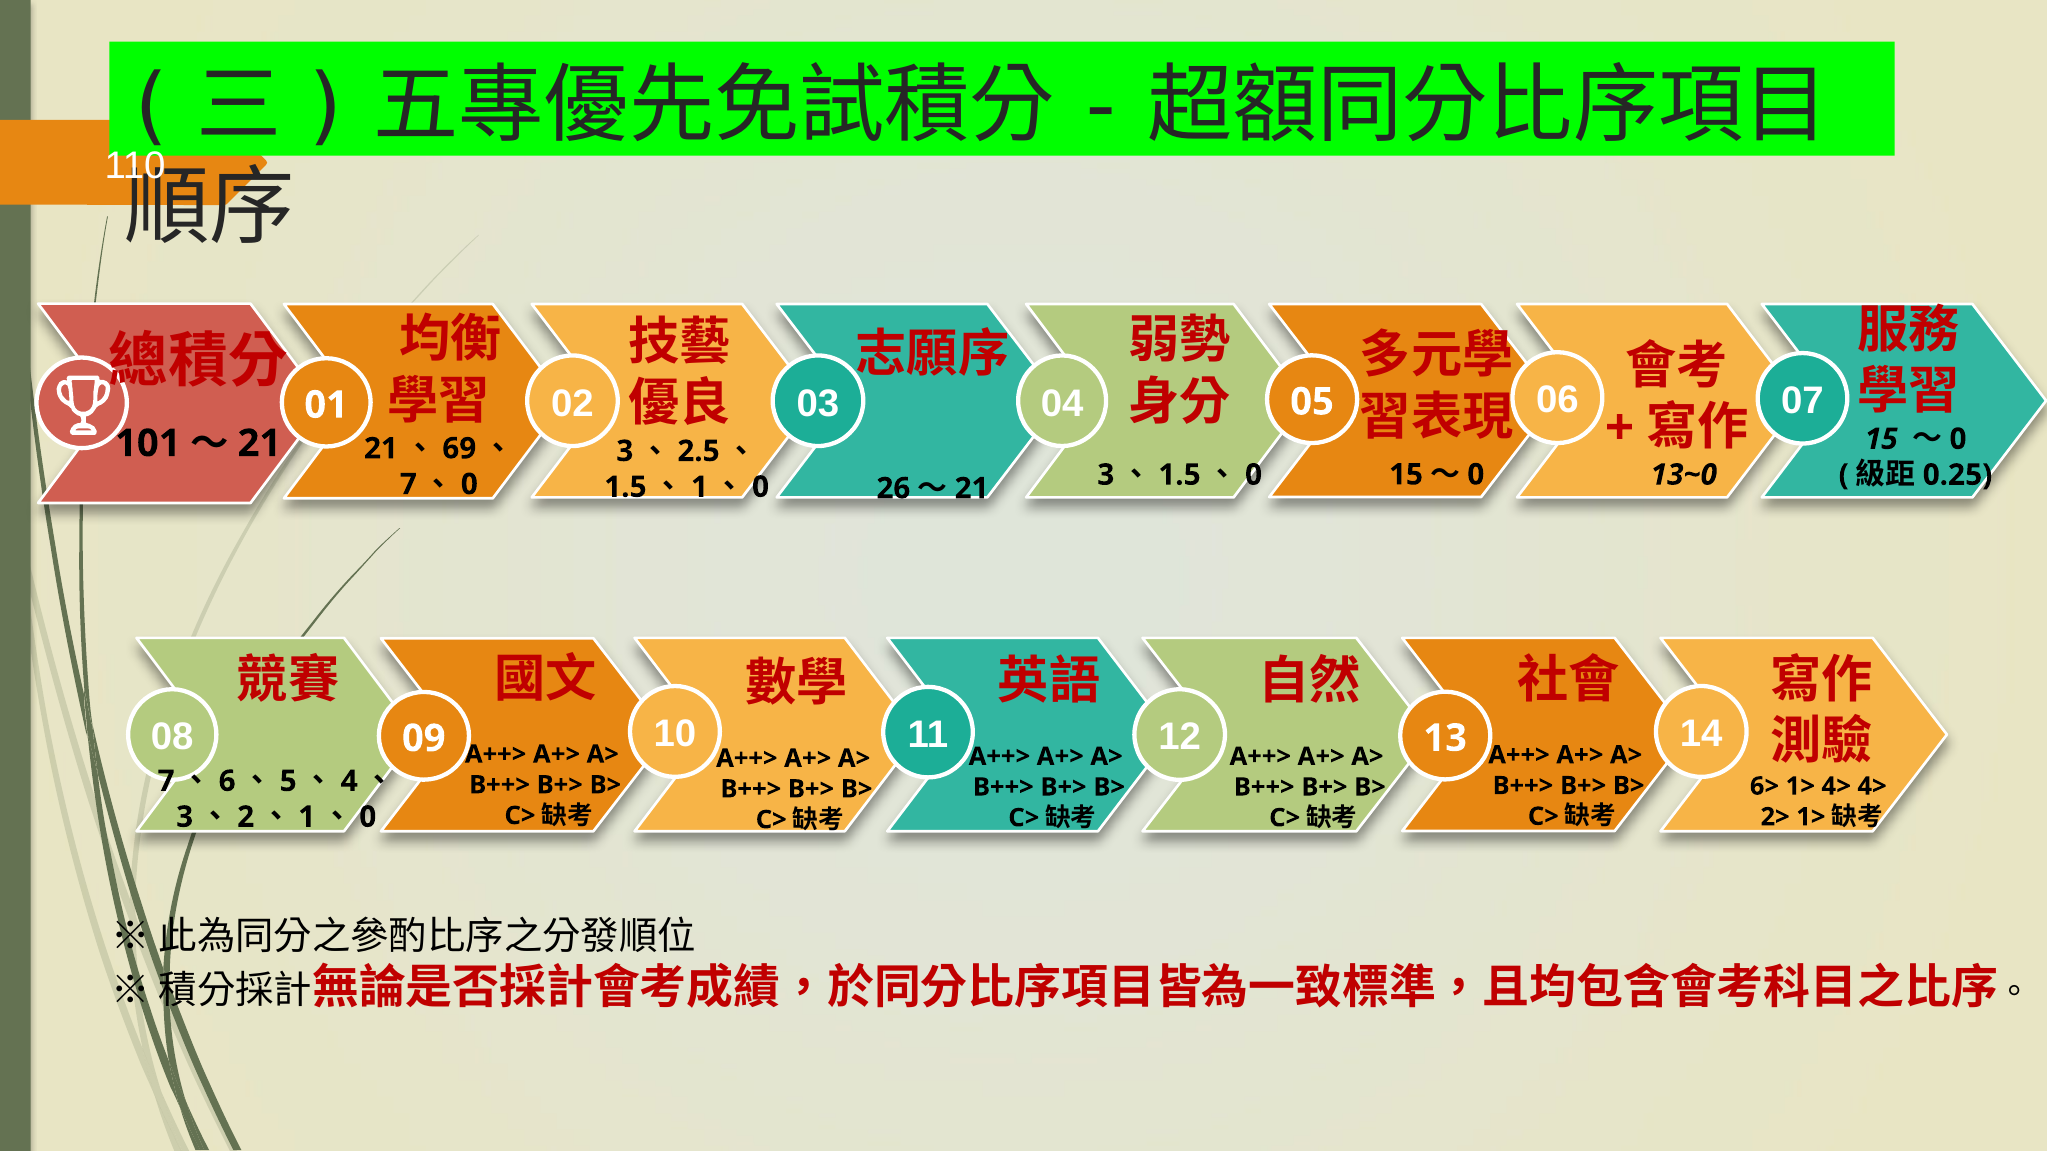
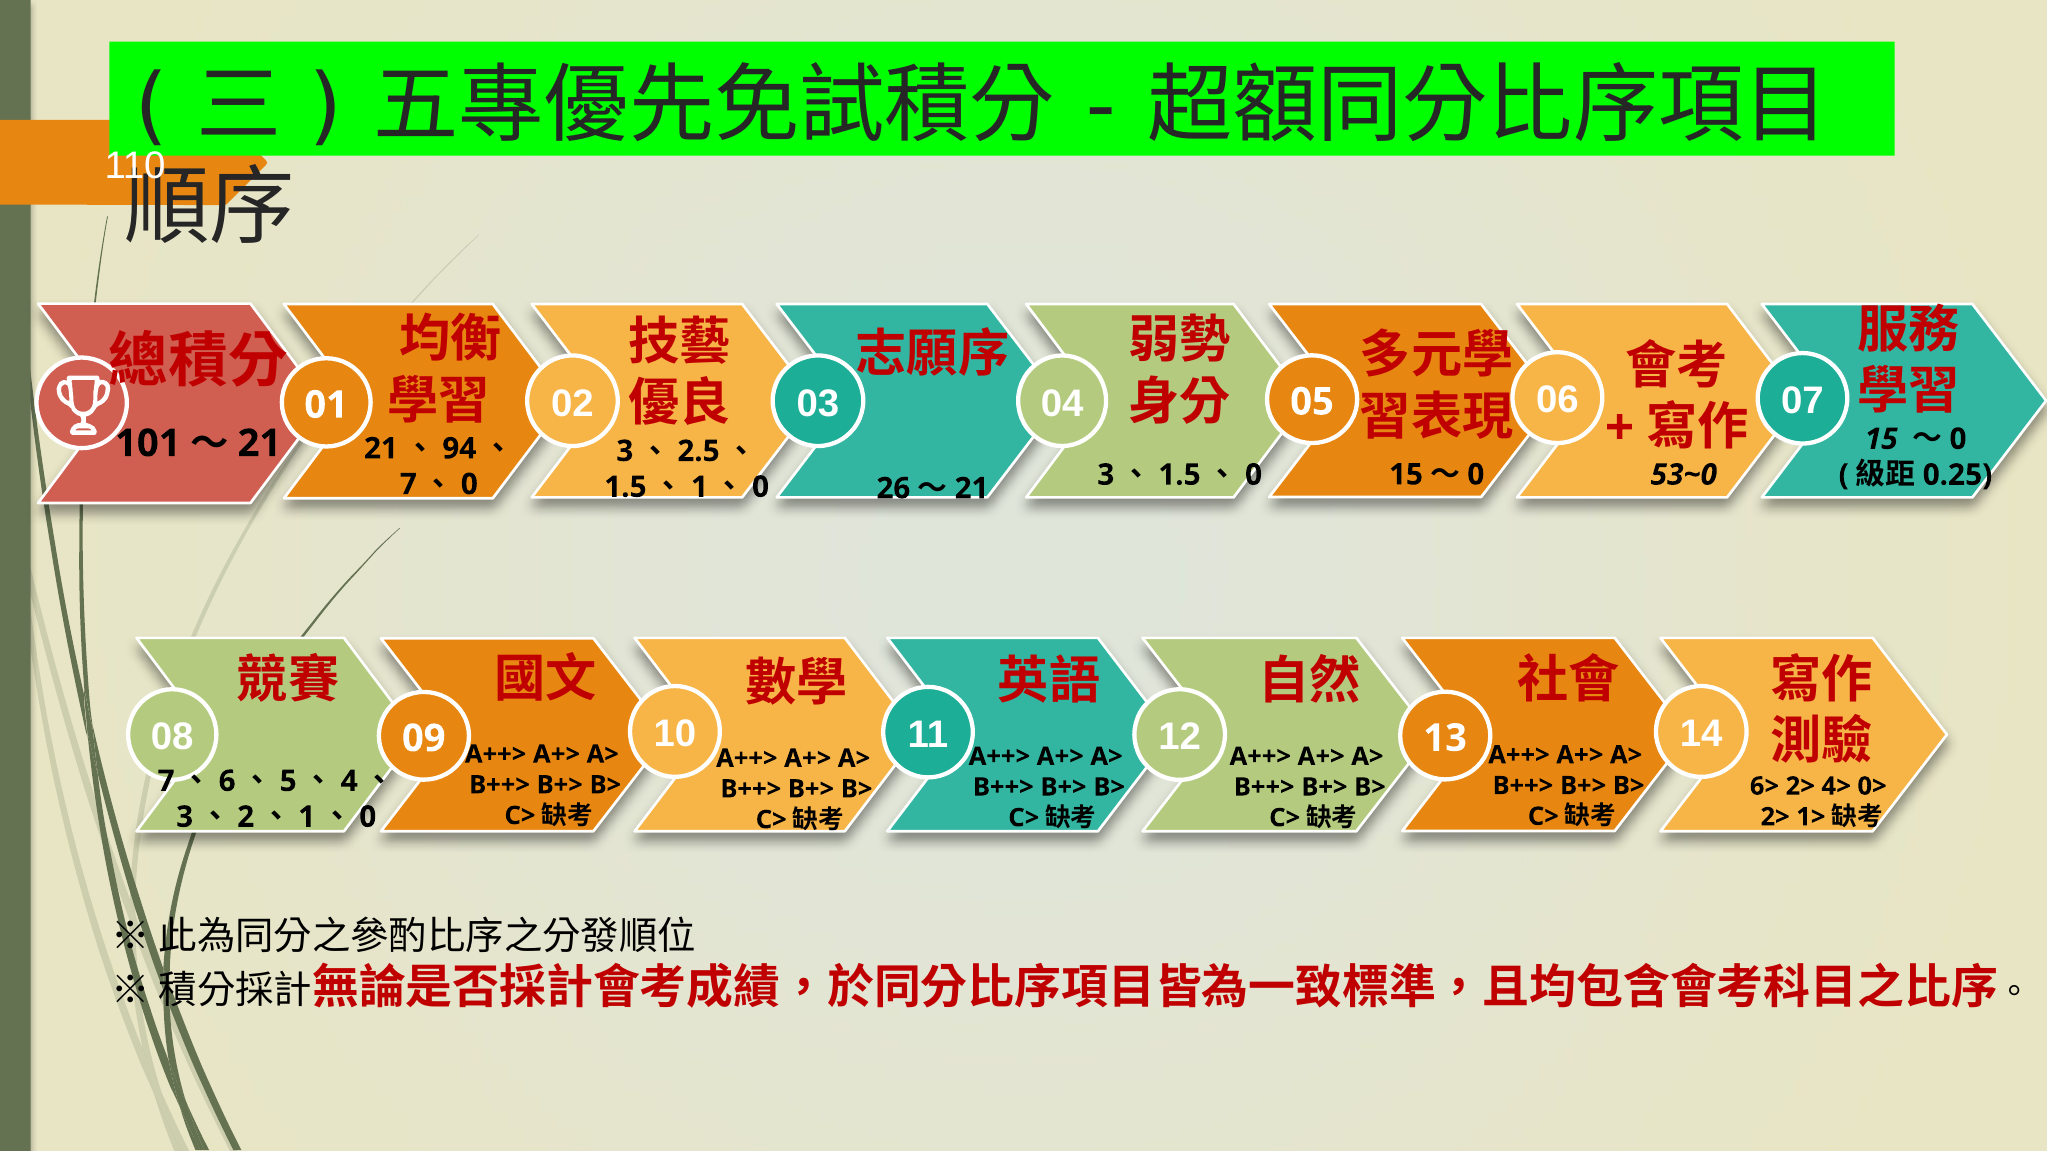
69: 69 -> 94
13~0: 13~0 -> 53~0
6> 1>: 1> -> 2>
4> 4>: 4> -> 0>
